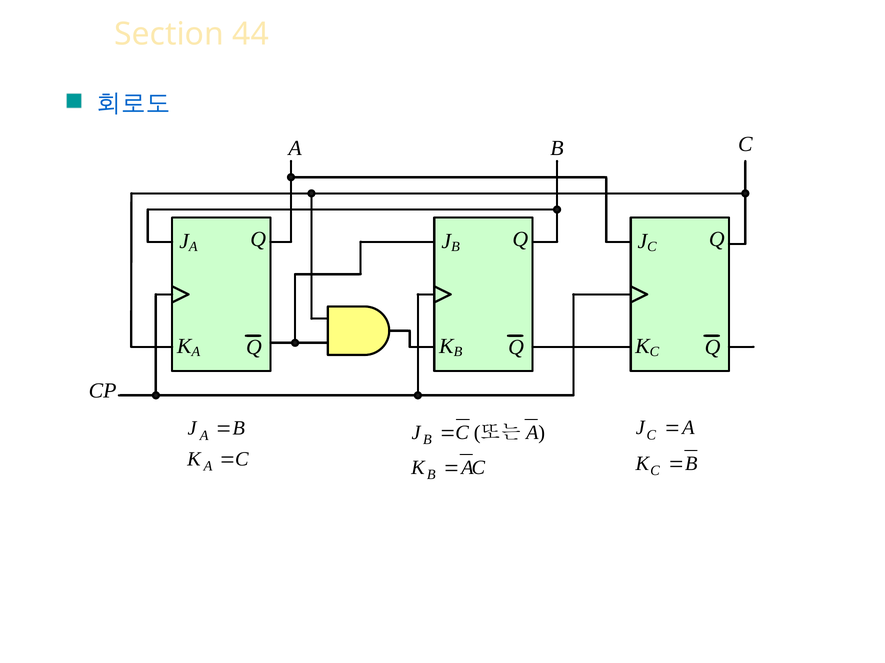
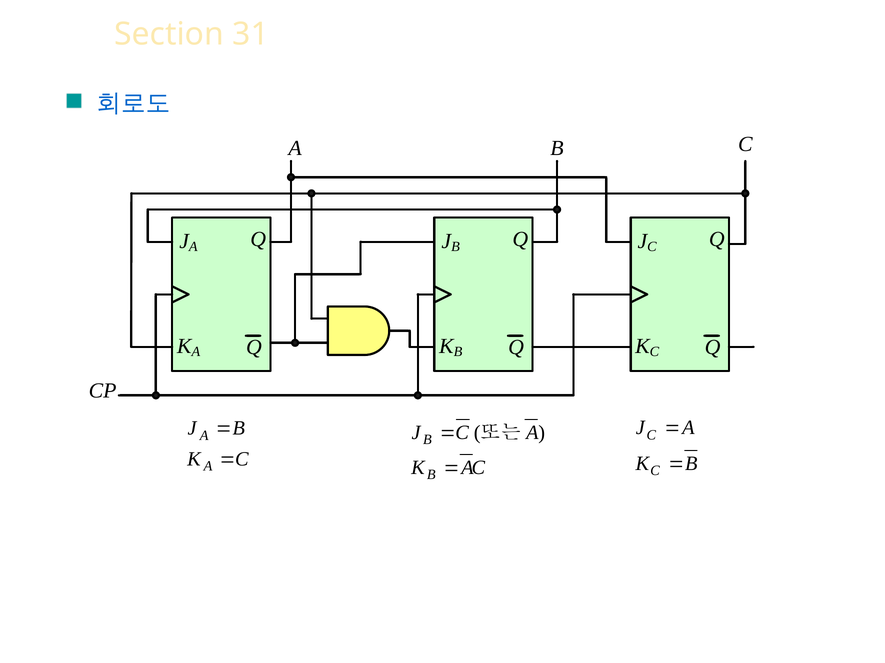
44: 44 -> 31
